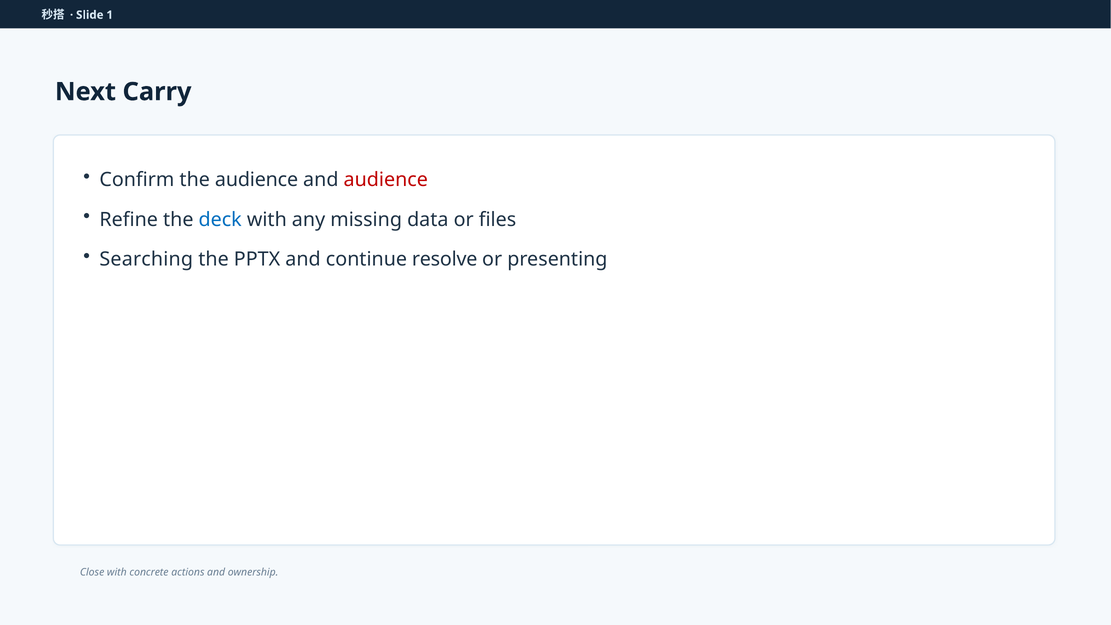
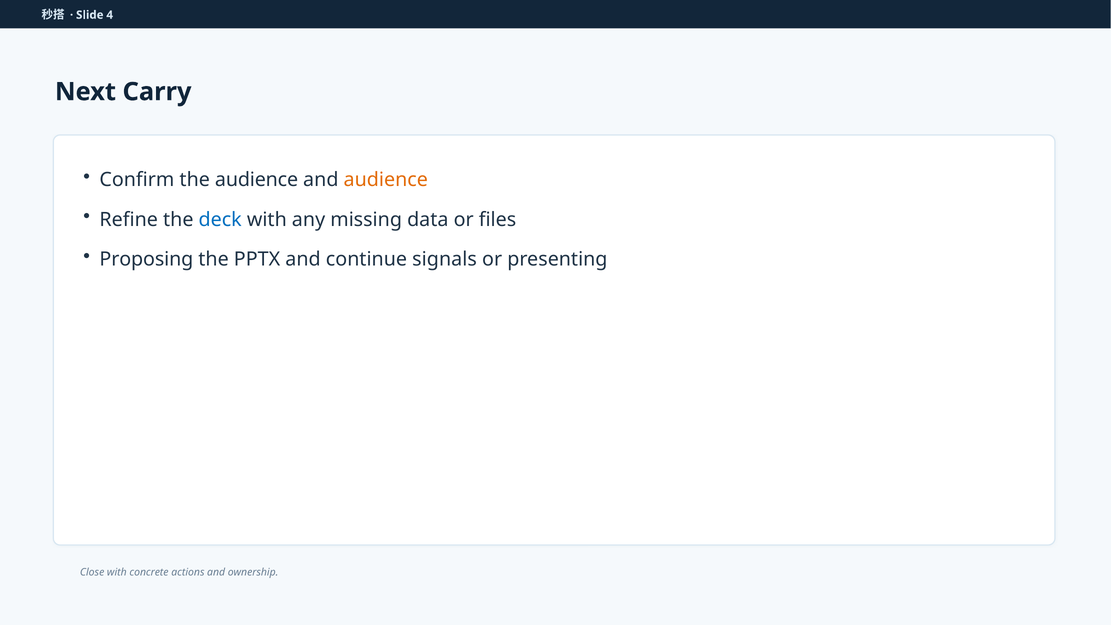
1: 1 -> 4
audience at (386, 180) colour: red -> orange
Searching: Searching -> Proposing
resolve: resolve -> signals
